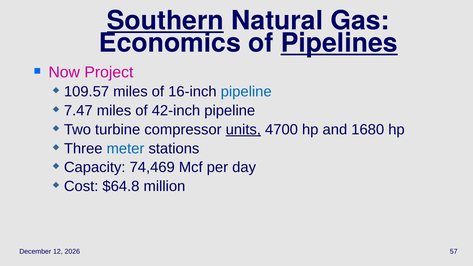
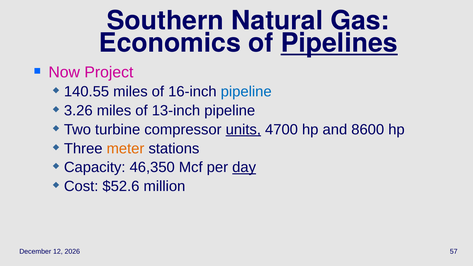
Southern underline: present -> none
109.57: 109.57 -> 140.55
7.47: 7.47 -> 3.26
42-inch: 42-inch -> 13-inch
1680: 1680 -> 8600
meter colour: blue -> orange
74,469: 74,469 -> 46,350
day underline: none -> present
$64.8: $64.8 -> $52.6
